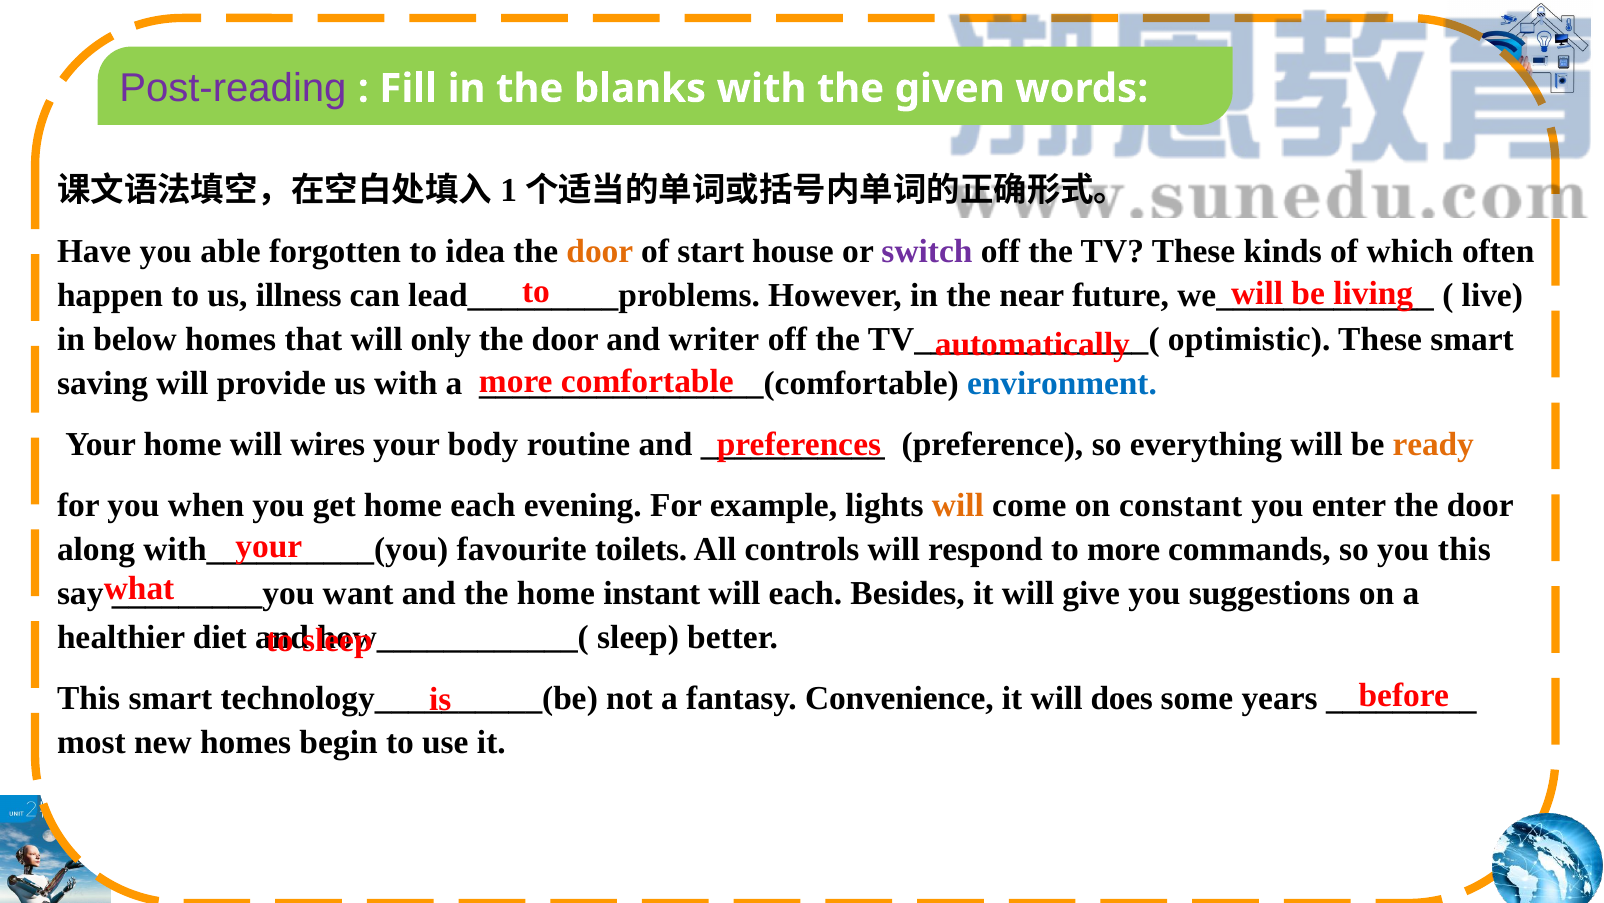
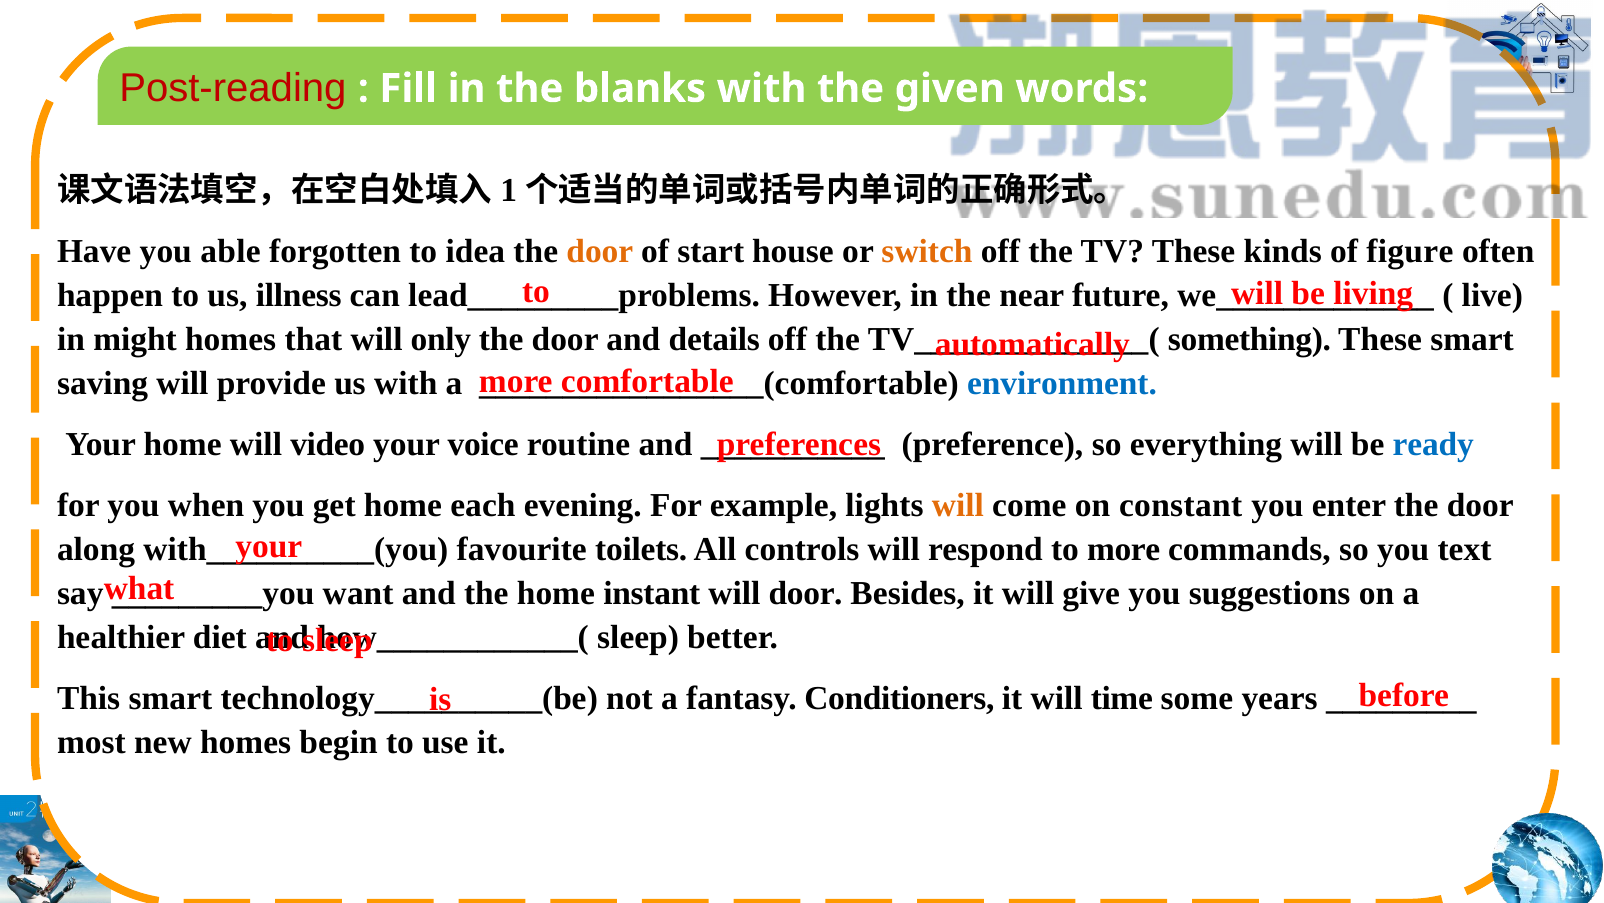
Post-reading colour: purple -> red
switch colour: purple -> orange
which: which -> figure
below: below -> might
writer: writer -> details
optimistic: optimistic -> something
wires: wires -> video
body: body -> voice
ready colour: orange -> blue
you this: this -> text
will each: each -> door
Convenience: Convenience -> Conditioners
does: does -> time
